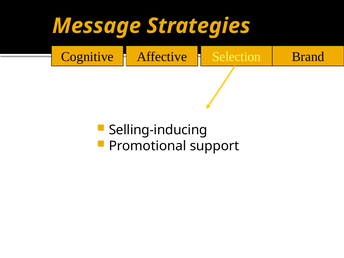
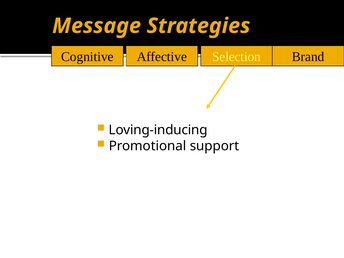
Selling-inducing: Selling-inducing -> Loving-inducing
